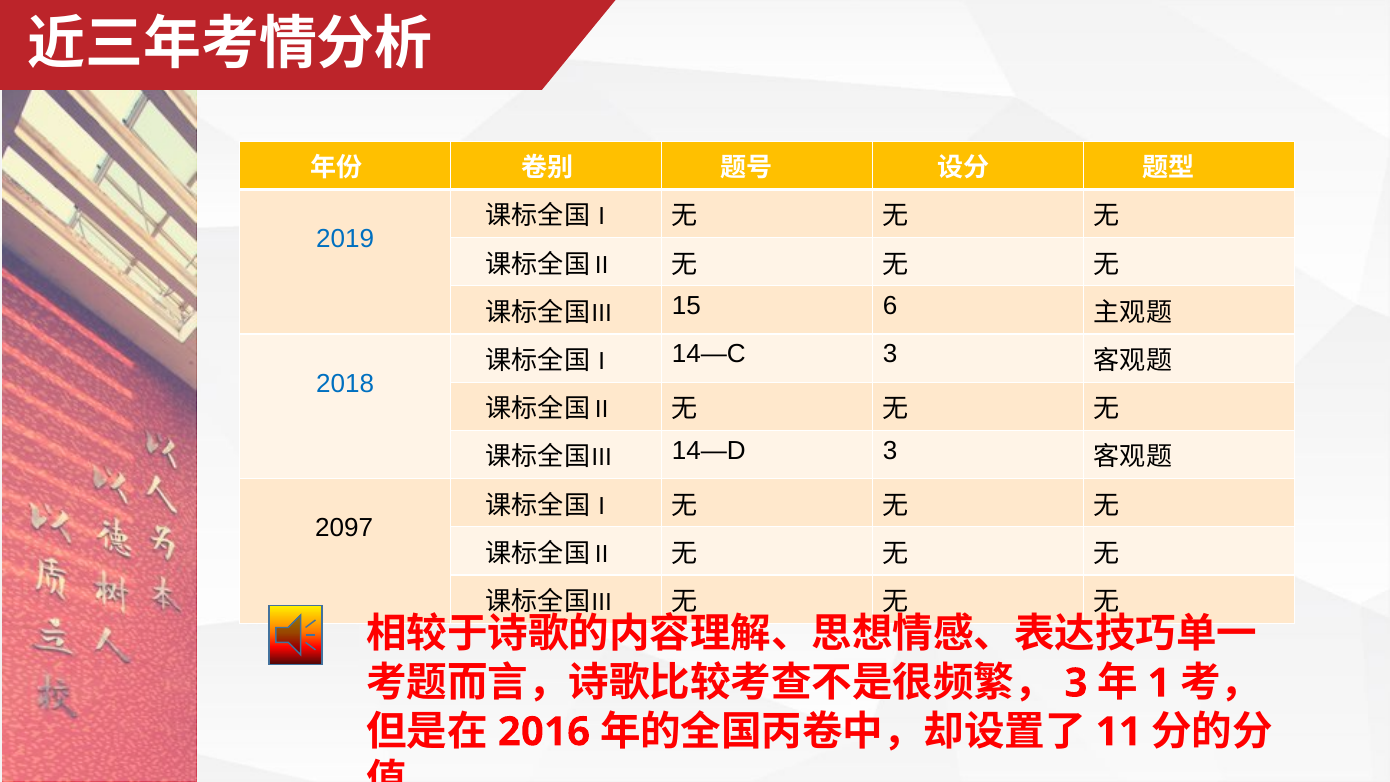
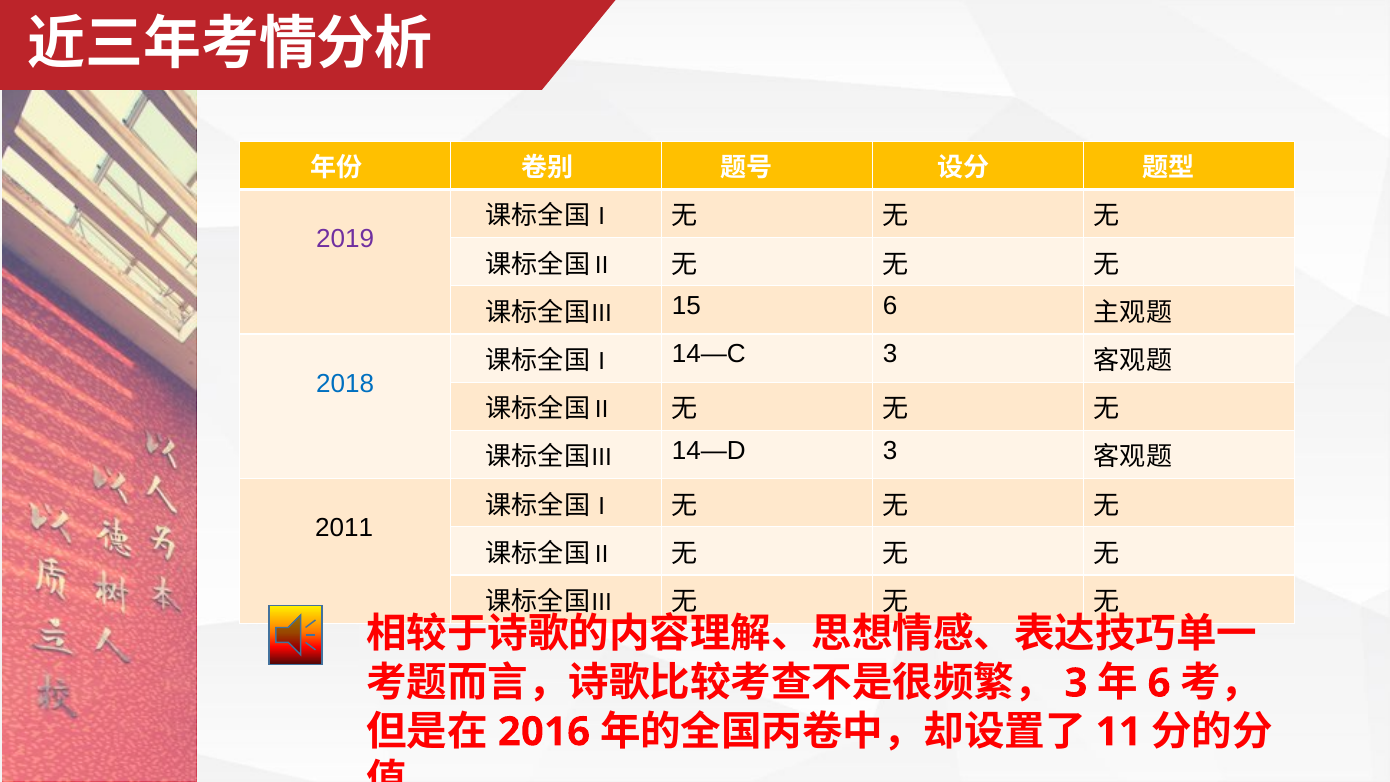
2019 colour: blue -> purple
2097: 2097 -> 2011
1 at (1159, 683): 1 -> 6
